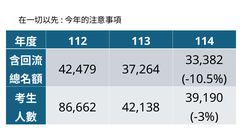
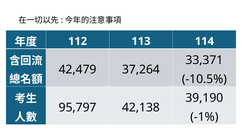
33,382: 33,382 -> 33,371
86,662: 86,662 -> 95,797
-3%: -3% -> -1%
